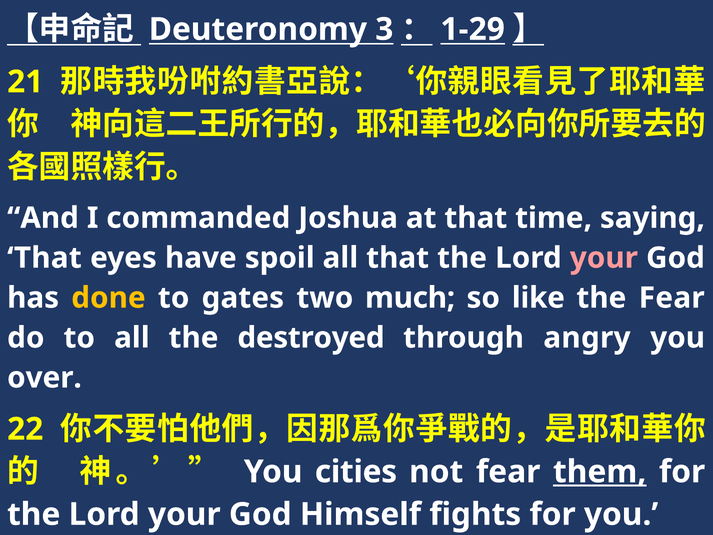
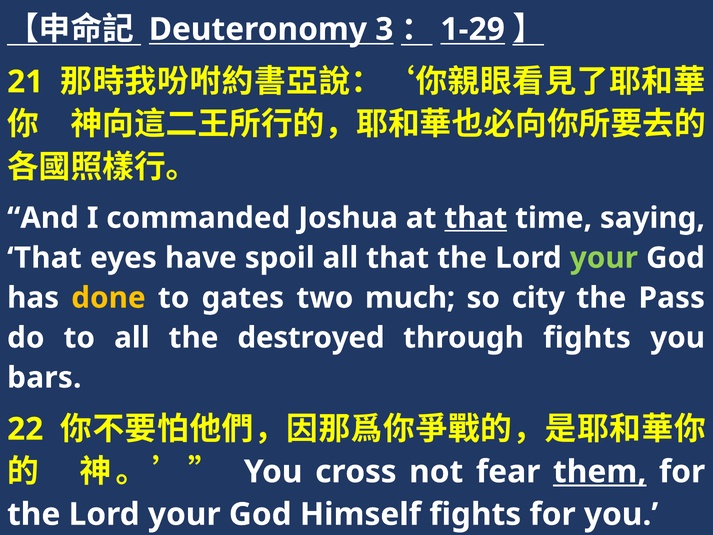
that at (476, 218) underline: none -> present
your at (604, 258) colour: pink -> light green
like: like -> city
the Fear: Fear -> Pass
through angry: angry -> fights
over: over -> bars
cities: cities -> cross
